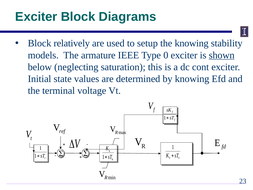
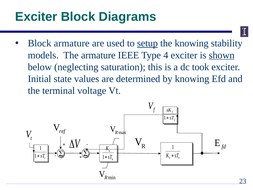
Block relatively: relatively -> armature
setup underline: none -> present
0: 0 -> 4
cont: cont -> took
